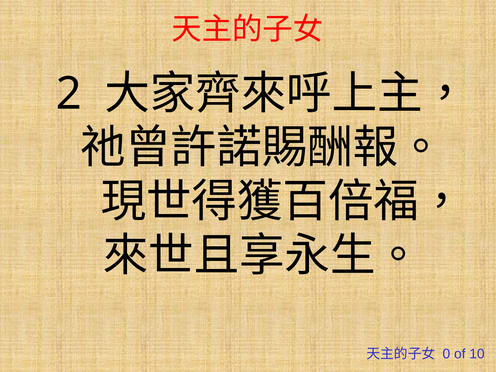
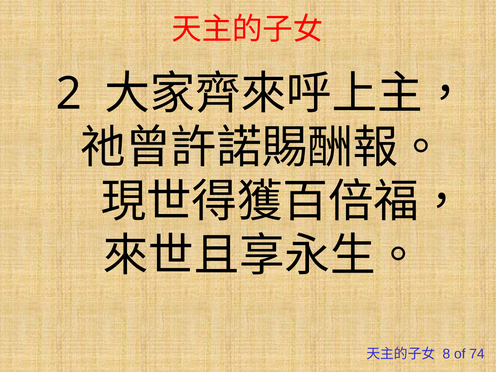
0: 0 -> 8
10: 10 -> 74
